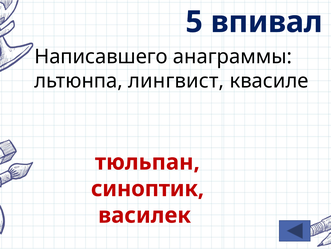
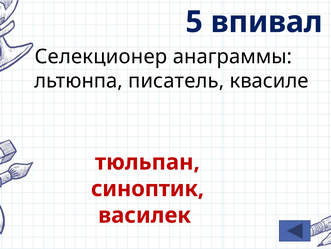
Написавшего: Написавшего -> Селекционер
лингвист: лингвист -> писатель
